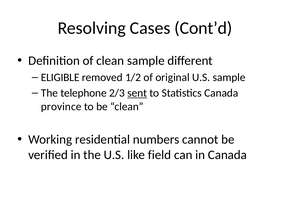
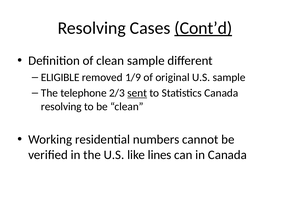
Cont’d underline: none -> present
1/2: 1/2 -> 1/9
province at (61, 107): province -> resolving
field: field -> lines
